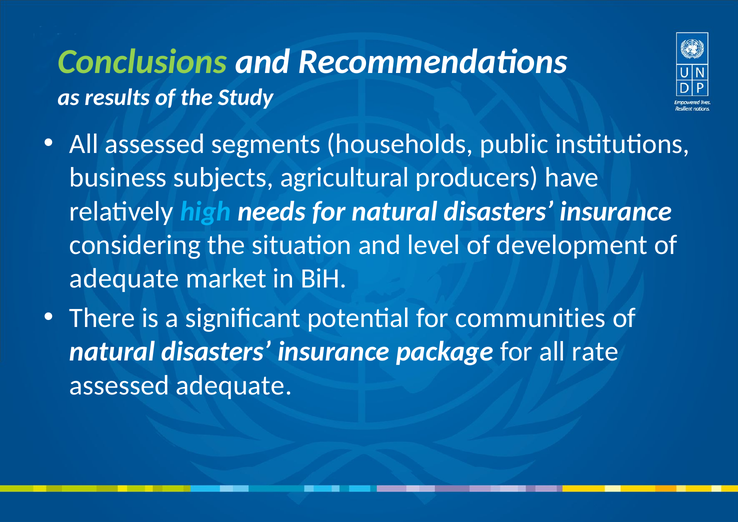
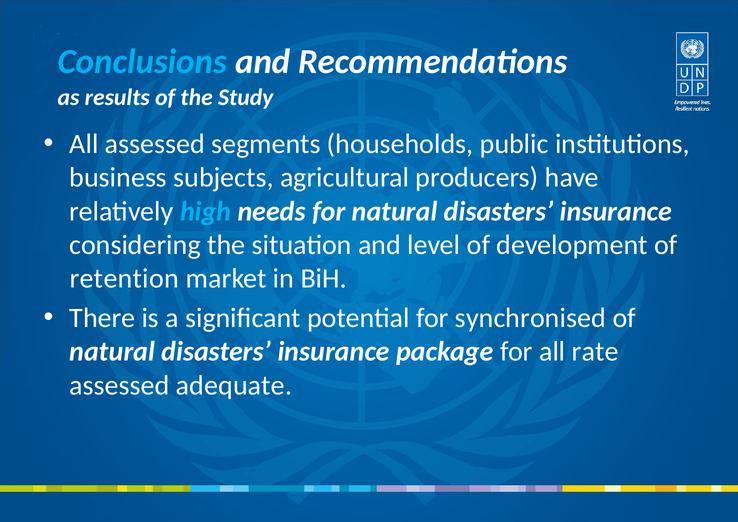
Conclusions colour: light green -> light blue
adequate at (124, 279): adequate -> retention
communities: communities -> synchronised
